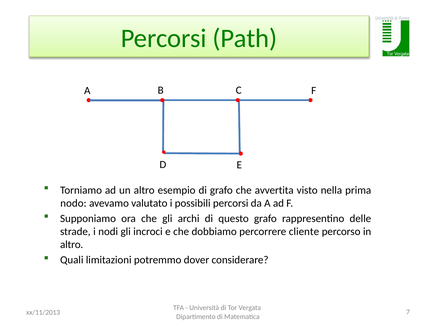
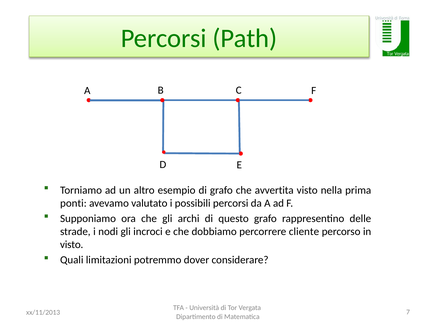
nodo: nodo -> ponti
altro at (72, 245): altro -> visto
